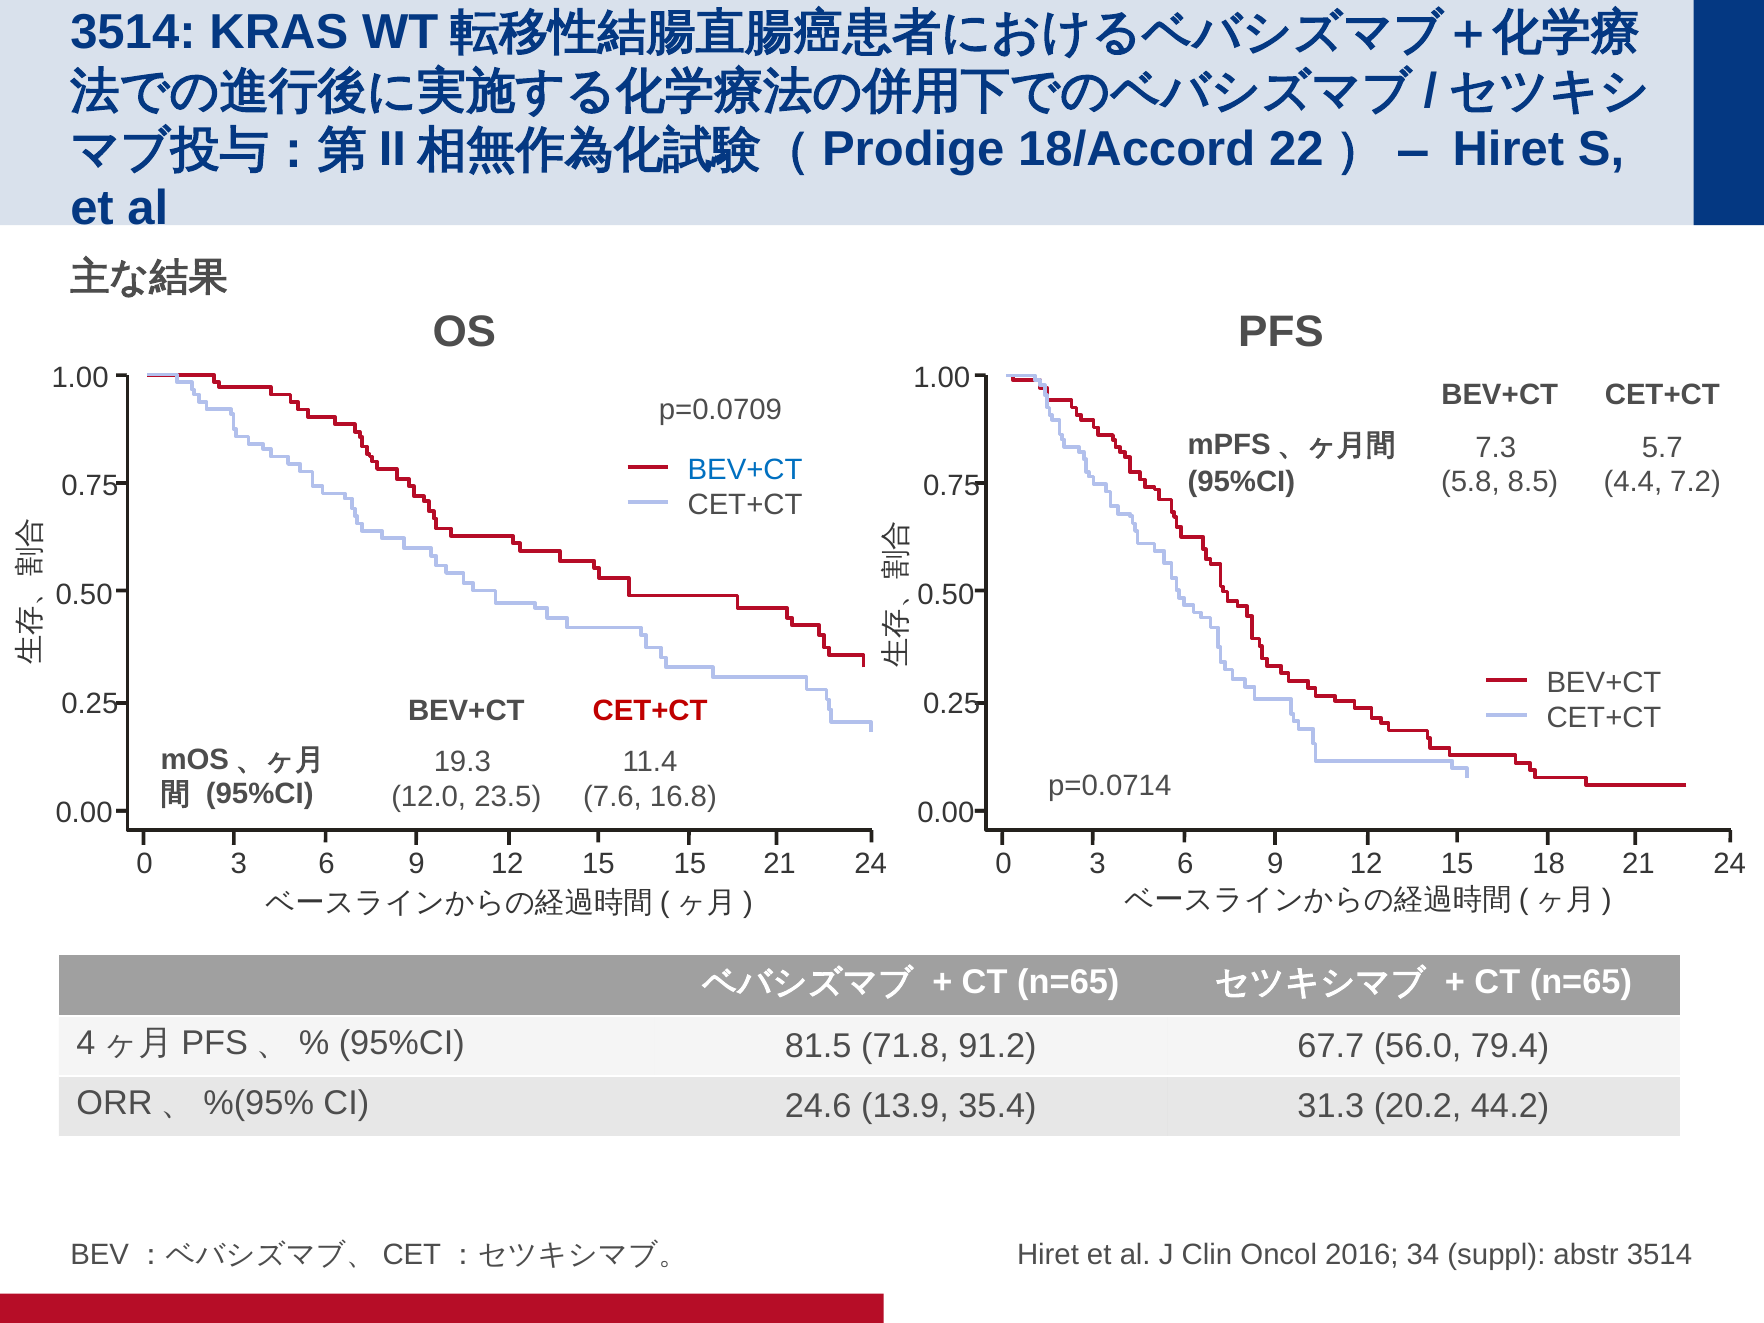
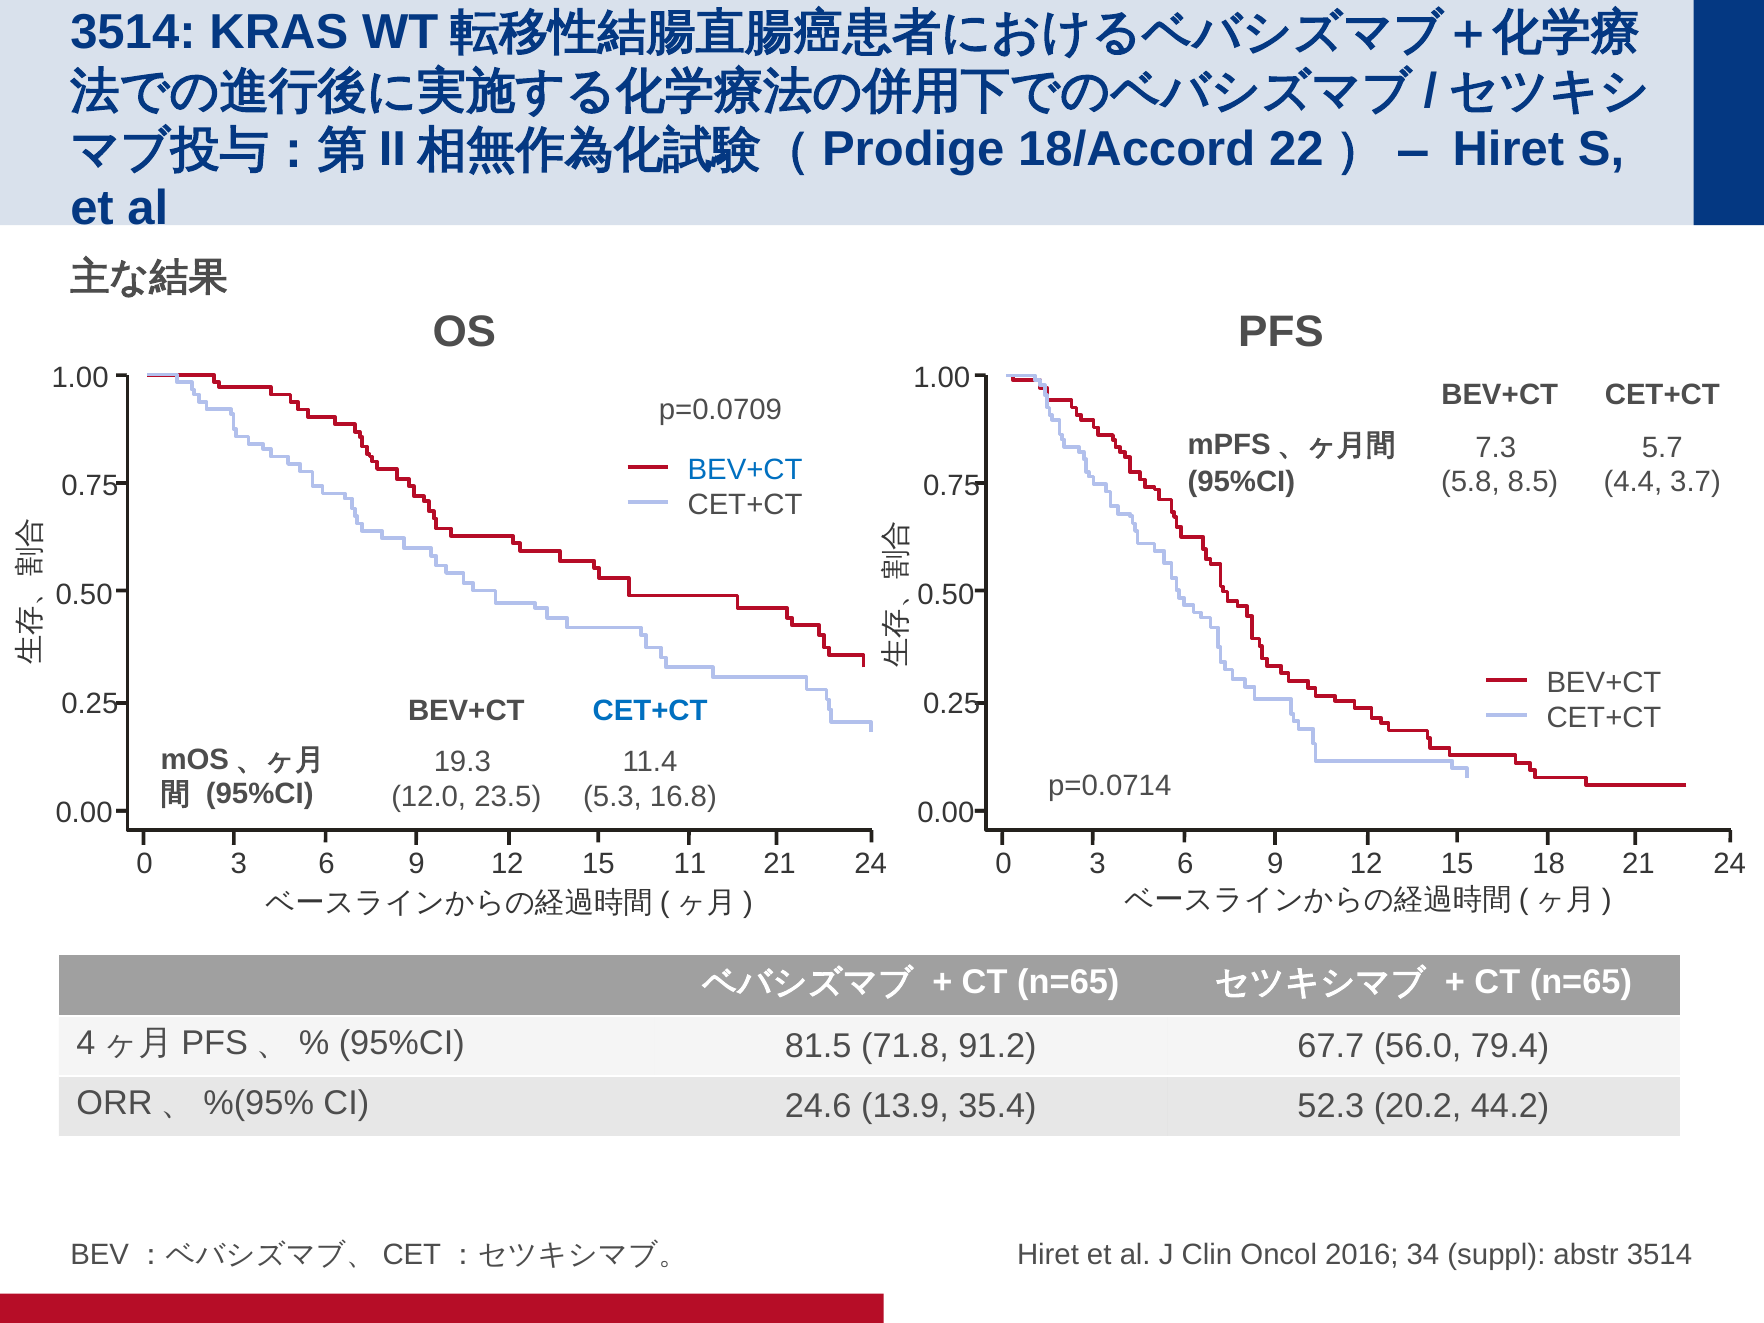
7.2: 7.2 -> 3.7
CET+CT at (650, 710) colour: red -> blue
7.6: 7.6 -> 5.3
15 15: 15 -> 11
31.3: 31.3 -> 52.3
